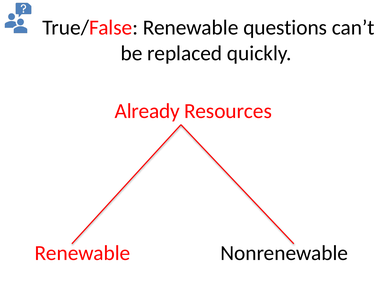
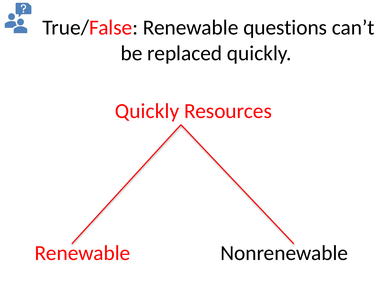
Already at (147, 111): Already -> Quickly
